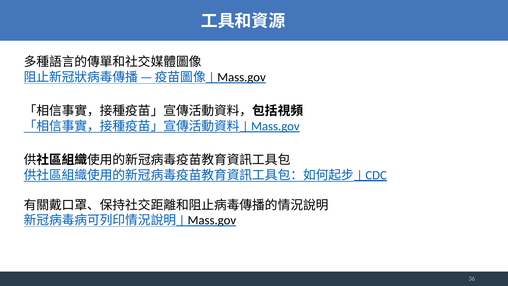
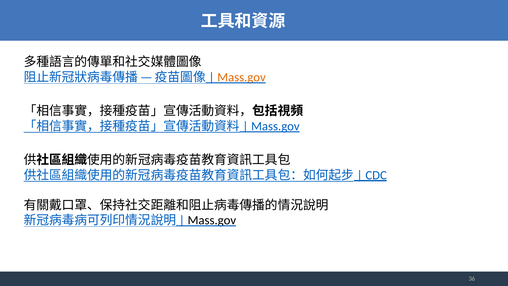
Mass.gov at (242, 77) colour: black -> orange
